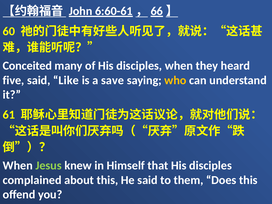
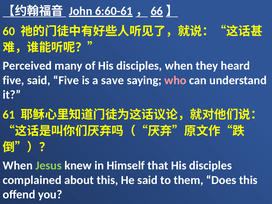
Conceited: Conceited -> Perceived
said Like: Like -> Five
who colour: yellow -> pink
